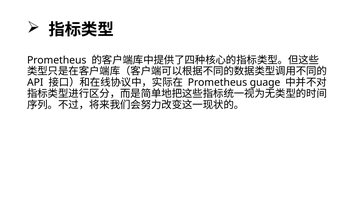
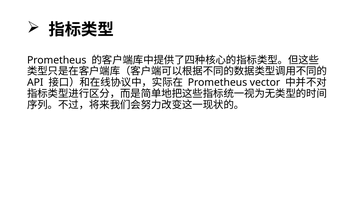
guage: guage -> vector
